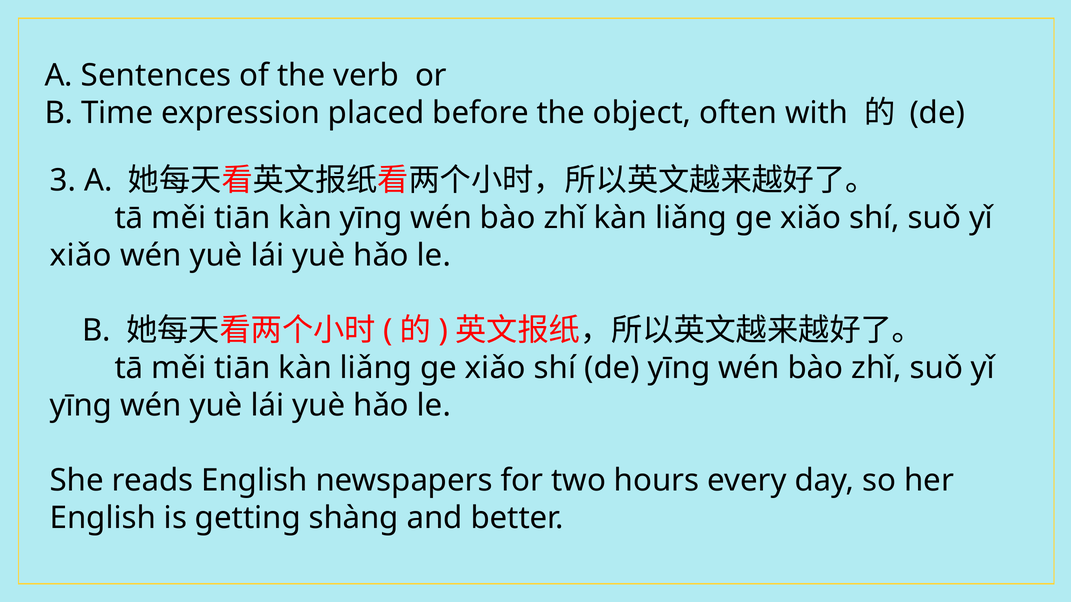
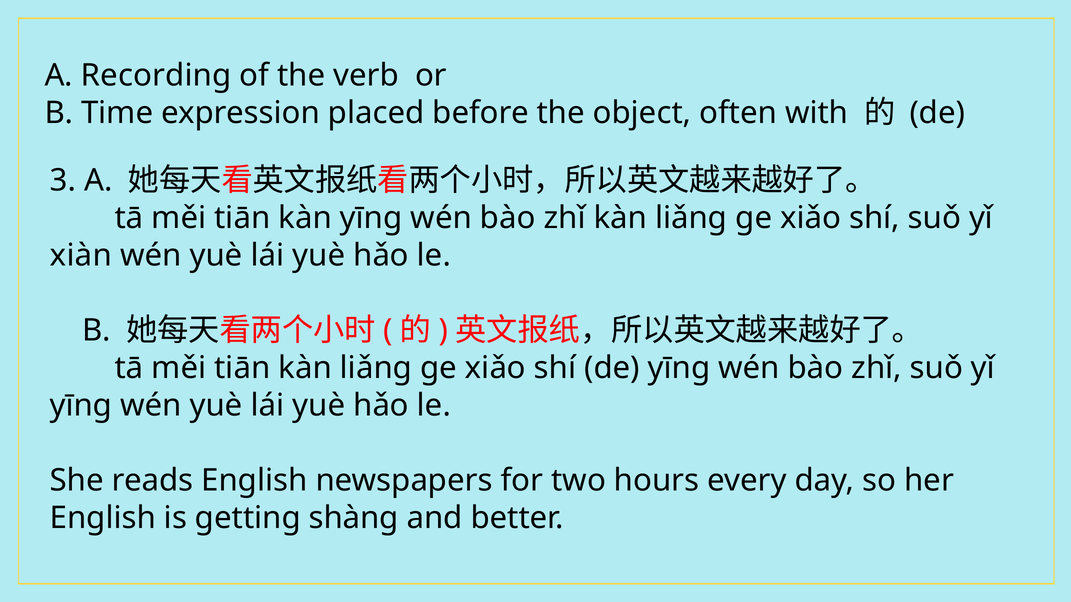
Sentences: Sentences -> Recording
xiǎo at (81, 256): xiǎo -> xiàn
